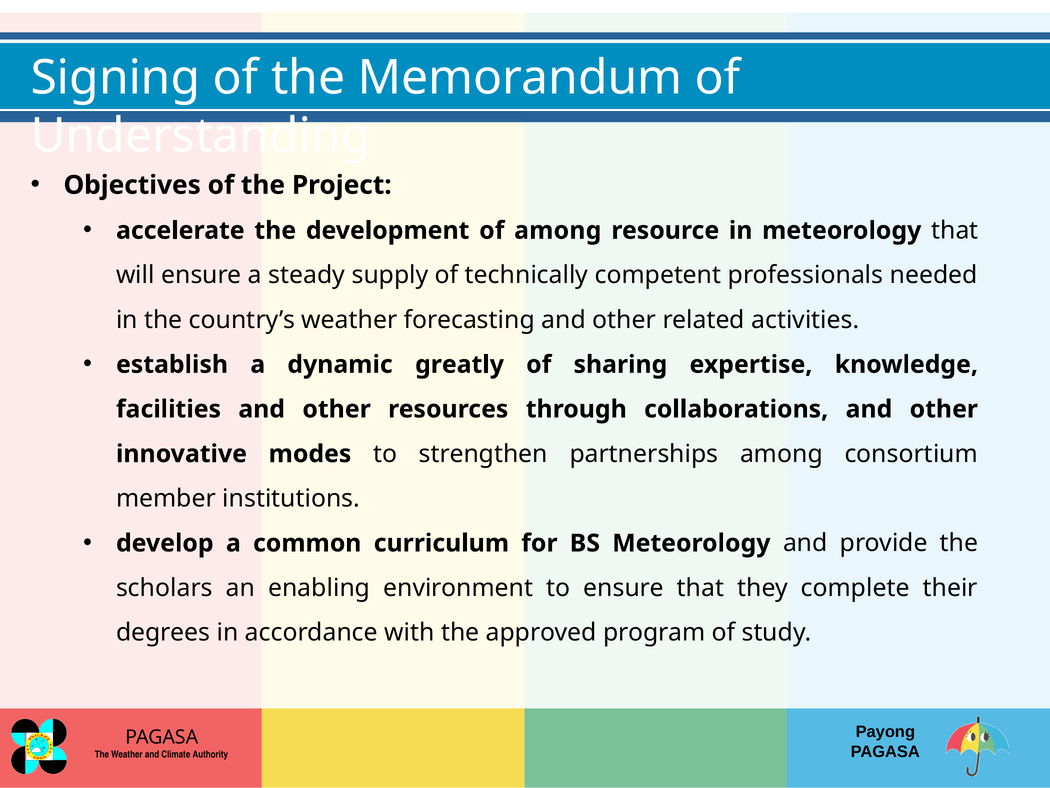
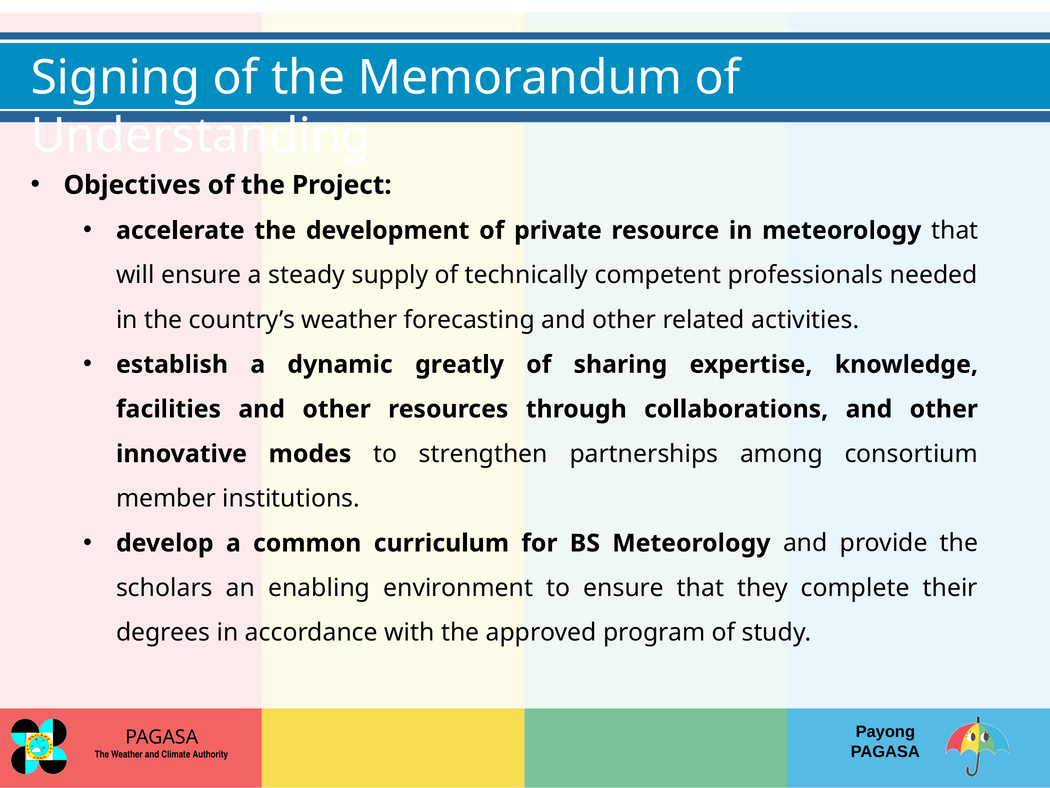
of among: among -> private
